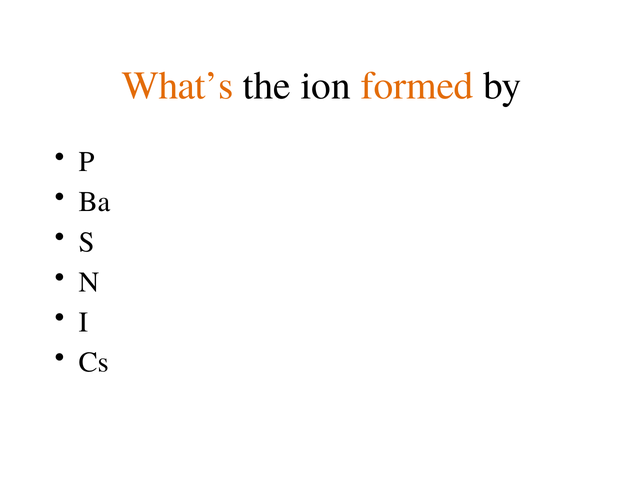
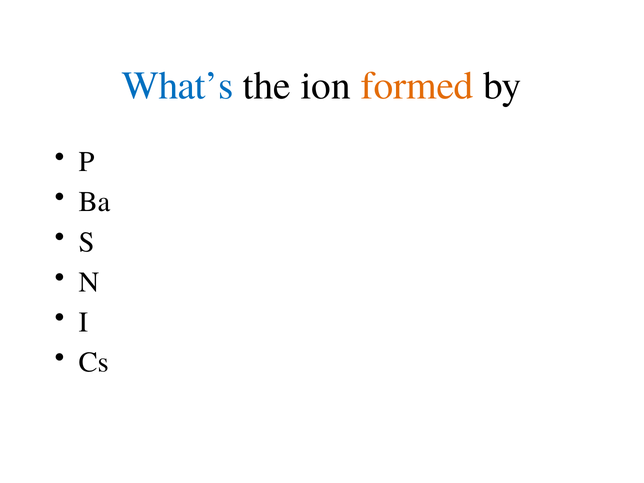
What’s colour: orange -> blue
